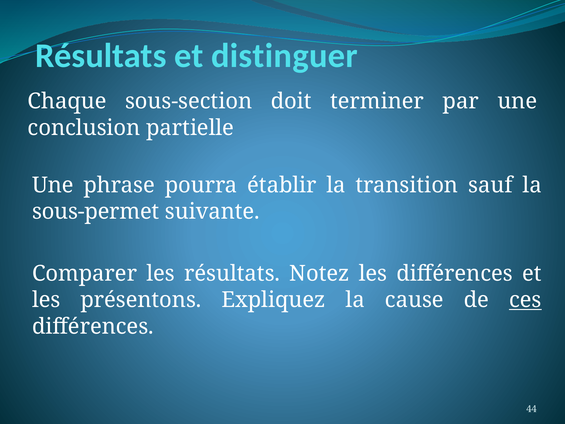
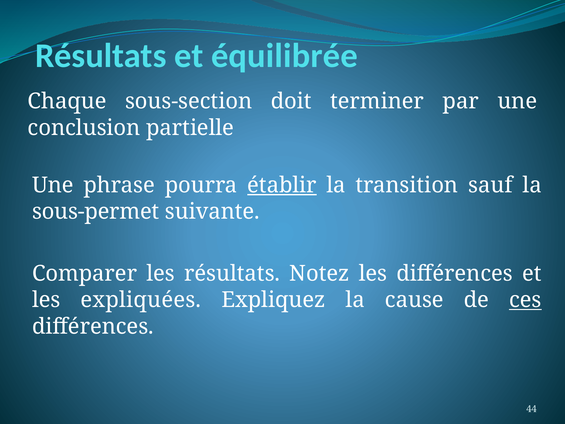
distinguer: distinguer -> équilibrée
établir underline: none -> present
présentons: présentons -> expliquées
